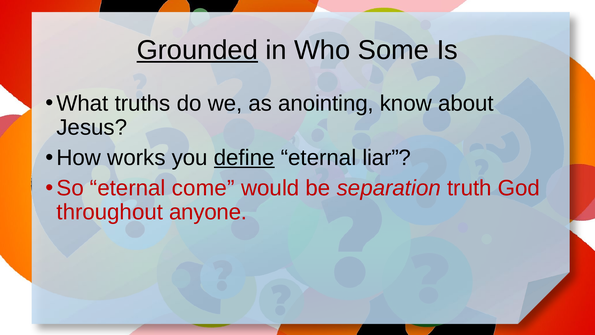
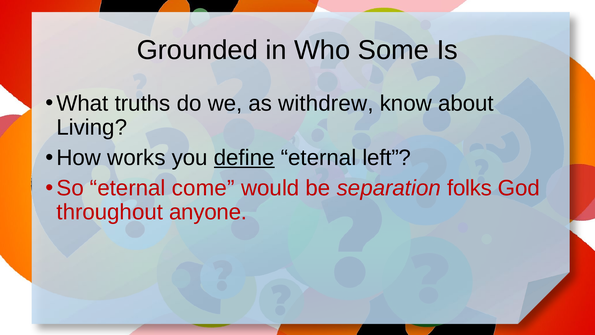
Grounded underline: present -> none
anointing: anointing -> withdrew
Jesus: Jesus -> Living
liar: liar -> left
truth: truth -> folks
